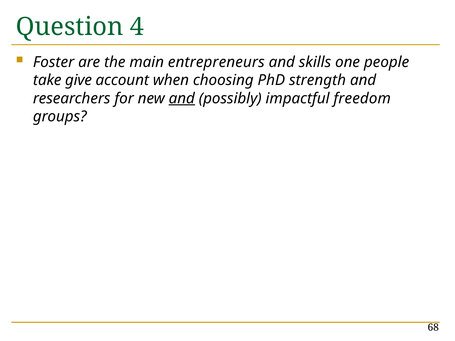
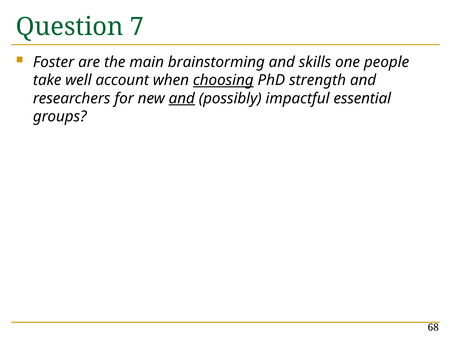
4: 4 -> 7
entrepreneurs: entrepreneurs -> brainstorming
give: give -> well
choosing underline: none -> present
freedom: freedom -> essential
